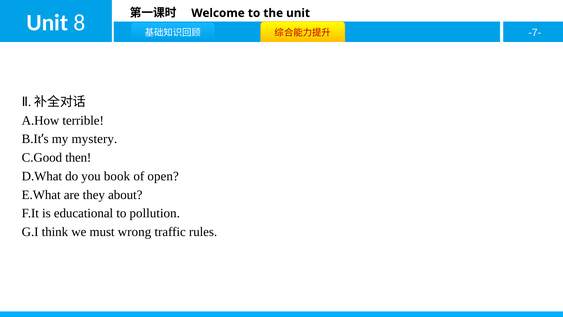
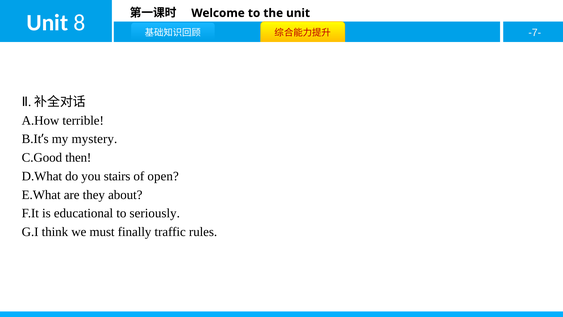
book: book -> stairs
pollution: pollution -> seriously
wrong: wrong -> finally
